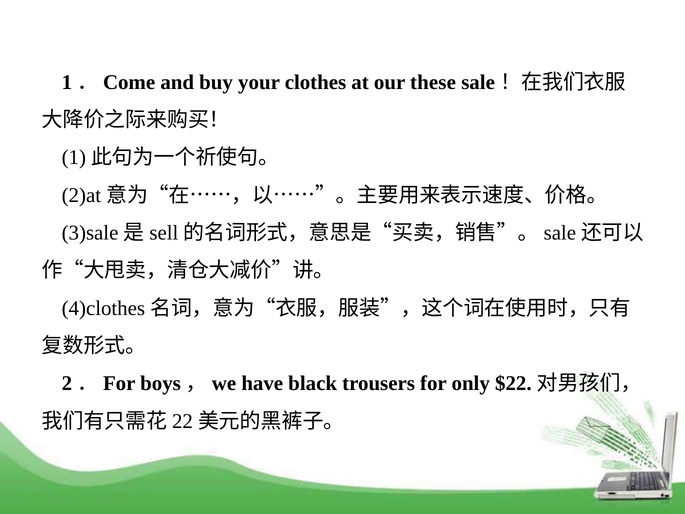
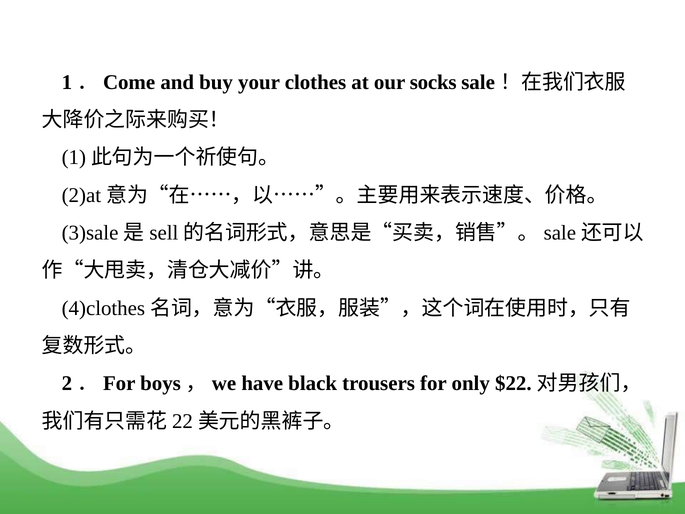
these: these -> socks
